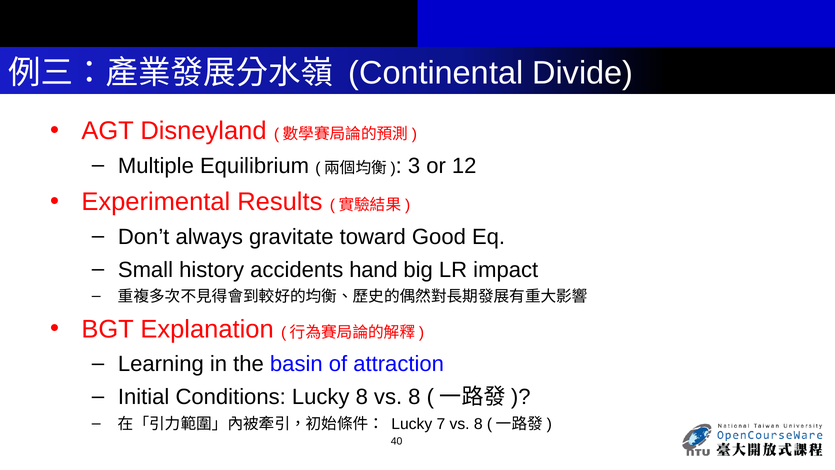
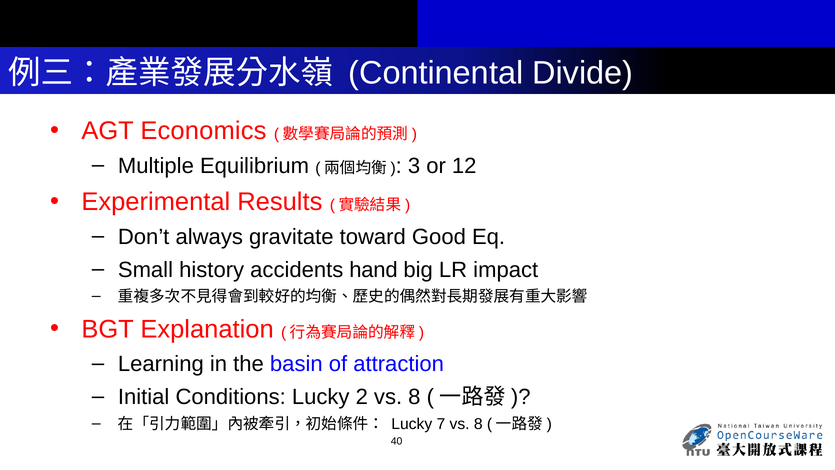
Disneyland: Disneyland -> Economics
Lucky 8: 8 -> 2
